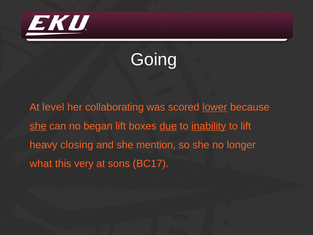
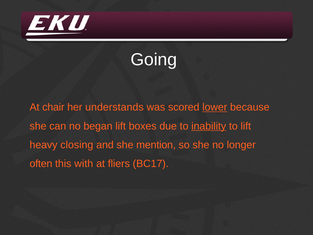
level: level -> chair
collaborating: collaborating -> understands
she at (38, 126) underline: present -> none
due underline: present -> none
what: what -> often
very: very -> with
sons: sons -> fliers
